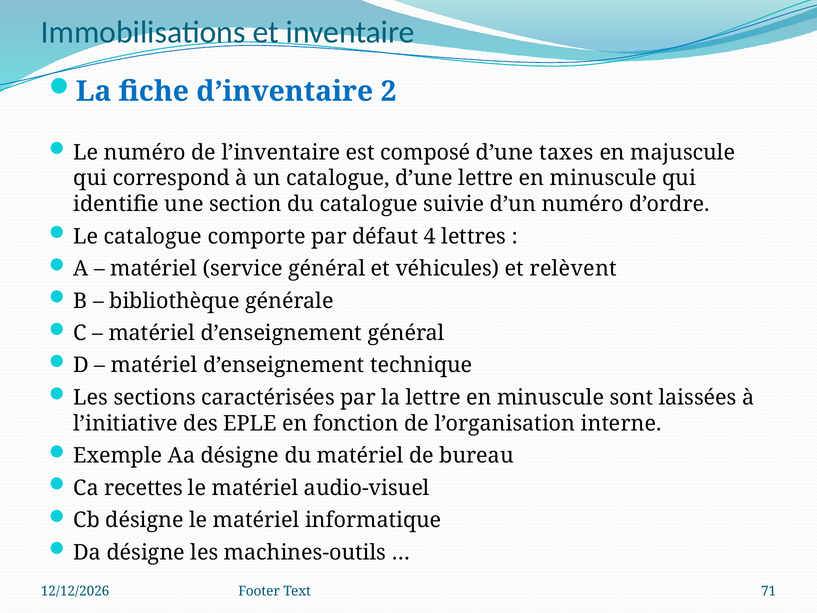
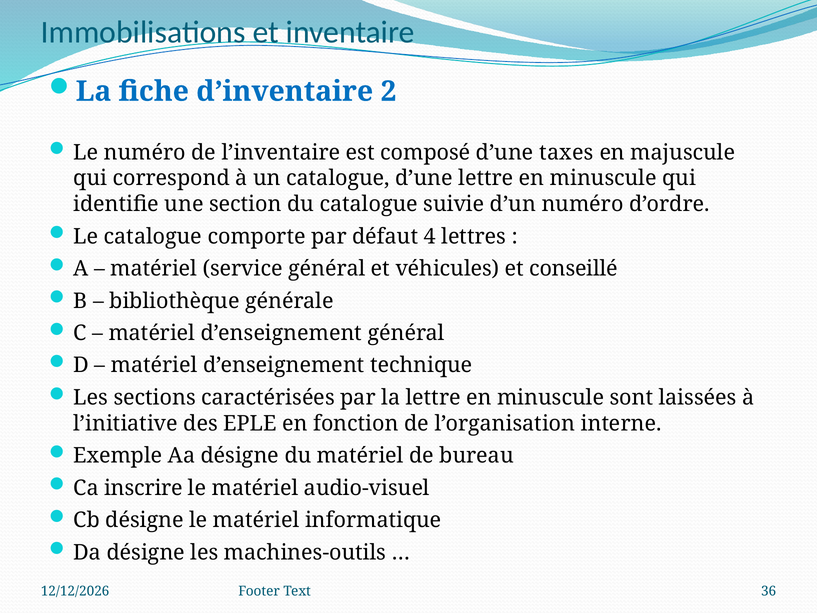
relèvent: relèvent -> conseillé
recettes: recettes -> inscrire
71: 71 -> 36
